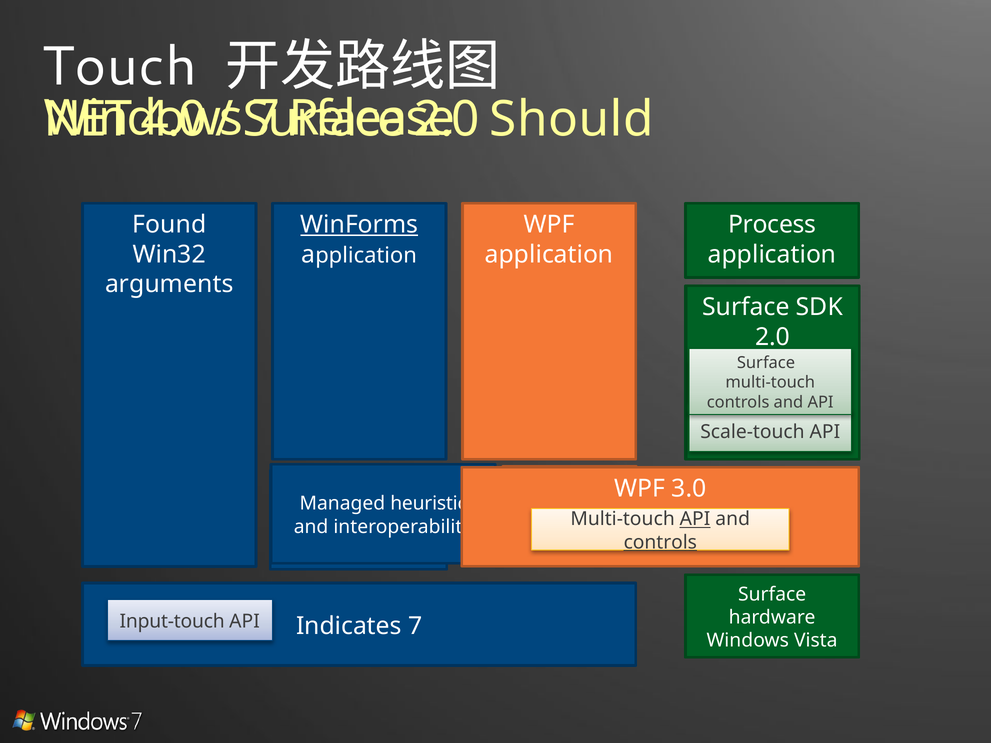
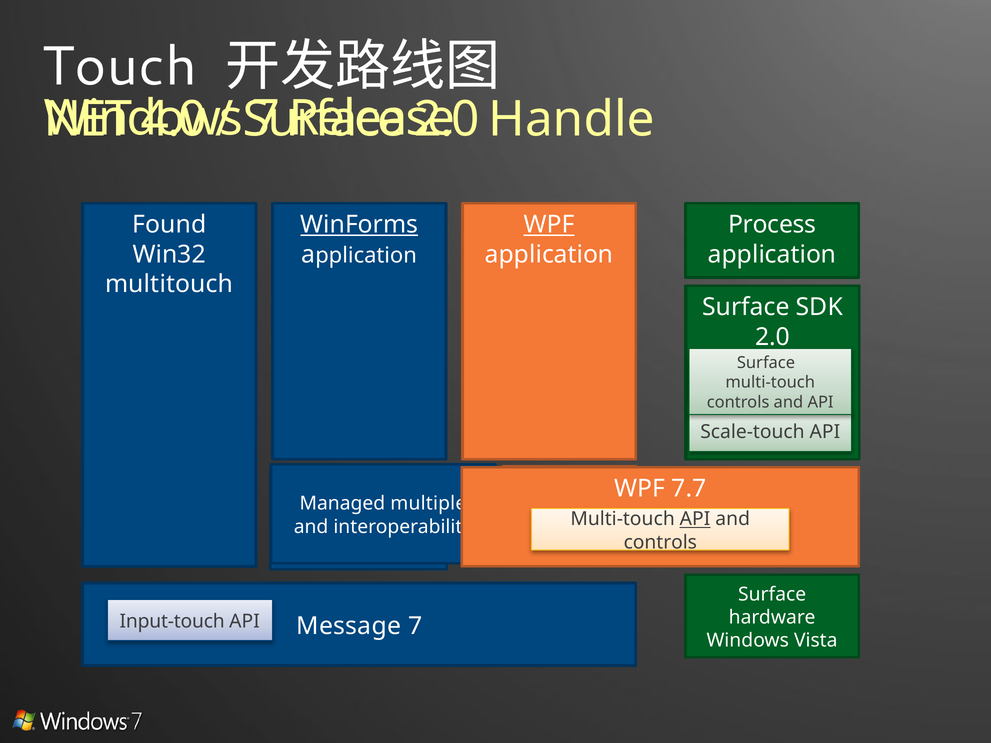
Should: Should -> Handle
WPF at (549, 225) underline: none -> present
arguments: arguments -> multitouch
3.0: 3.0 -> 7.7
heuristic: heuristic -> multiple
controls at (660, 542) underline: present -> none
Indicates: Indicates -> Message
